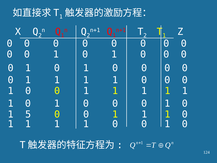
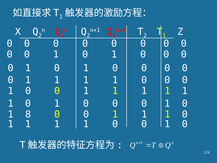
5: 5 -> 8
